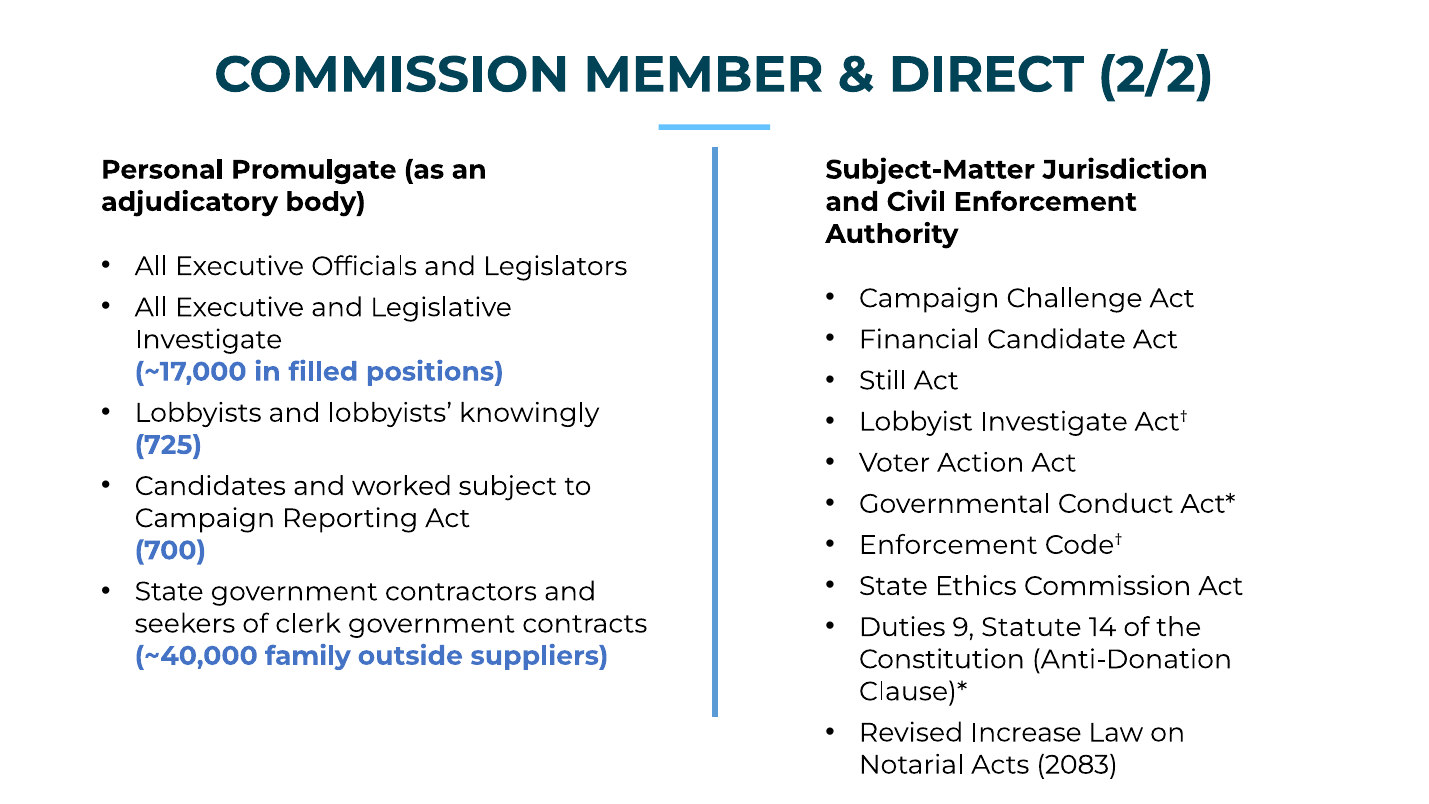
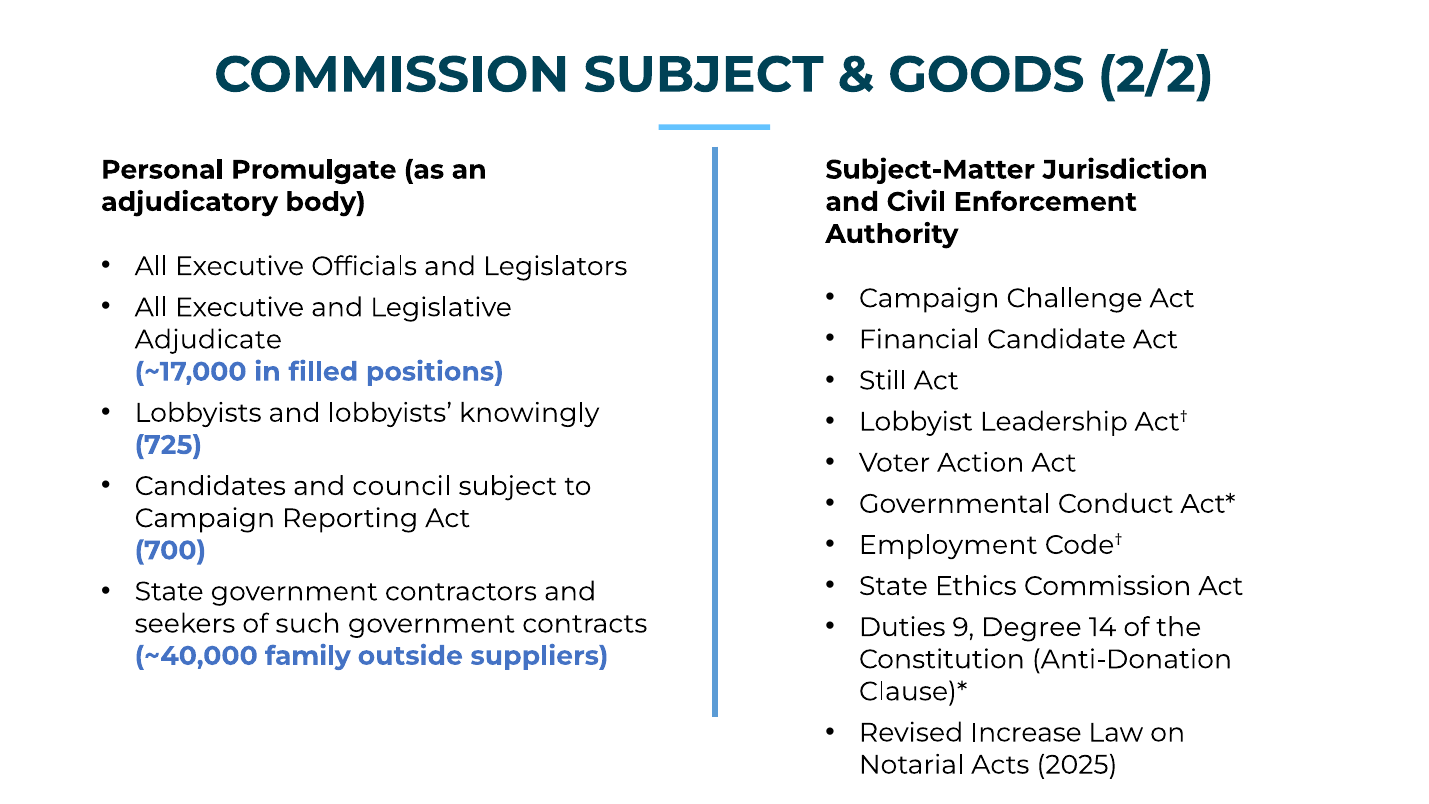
COMMISSION MEMBER: MEMBER -> SUBJECT
DIRECT: DIRECT -> GOODS
Investigate at (208, 340): Investigate -> Adjudicate
Lobbyist Investigate: Investigate -> Leadership
worked: worked -> council
Enforcement at (948, 545): Enforcement -> Employment
Statute: Statute -> Degree
clerk: clerk -> such
2083: 2083 -> 2025
